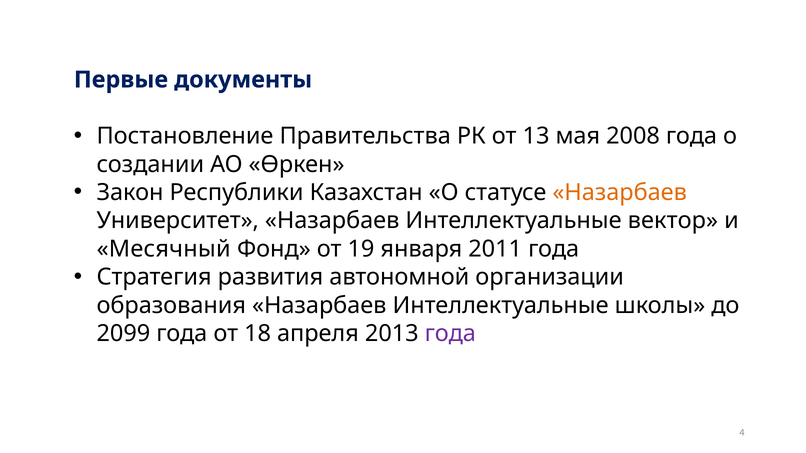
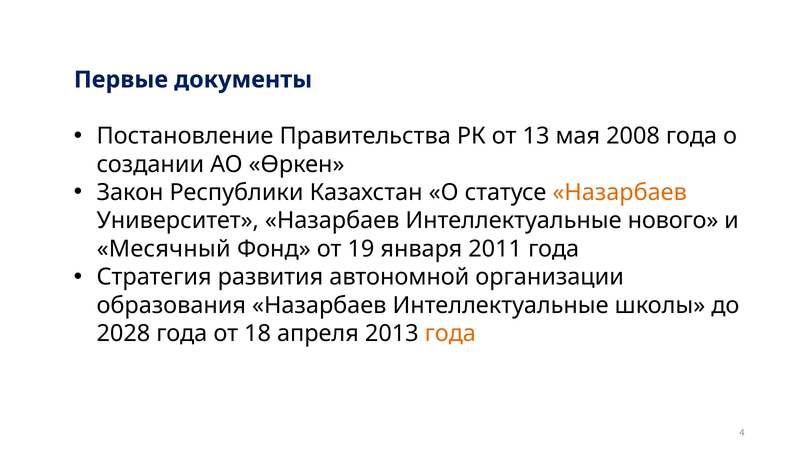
вектор: вектор -> нового
2099: 2099 -> 2028
года at (450, 334) colour: purple -> orange
